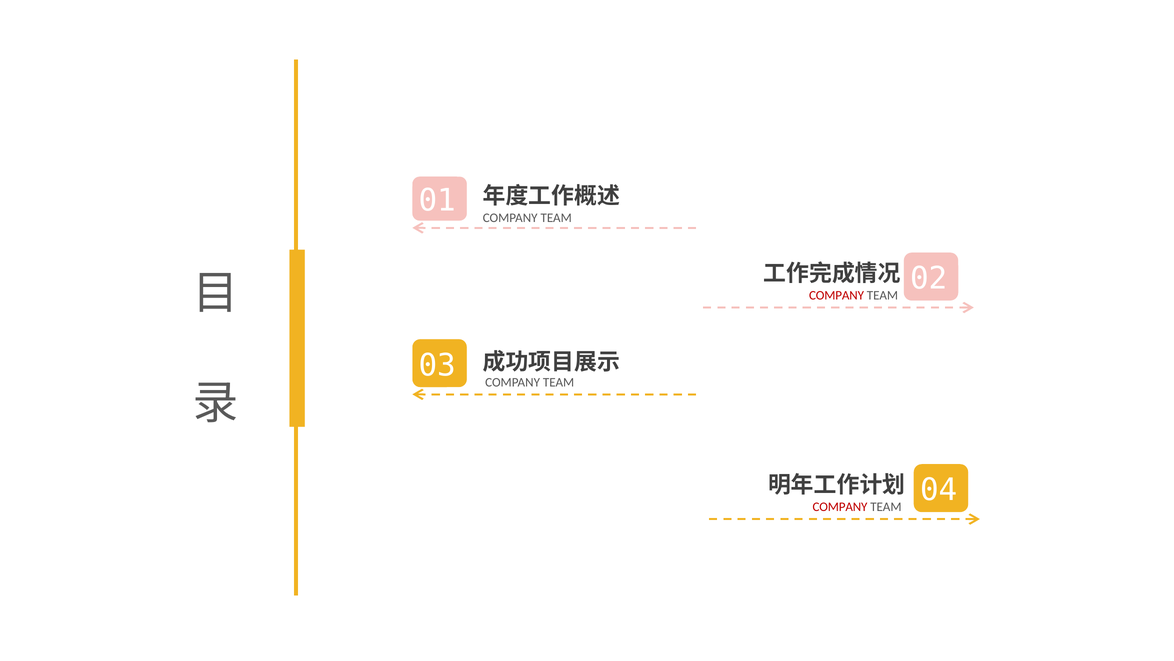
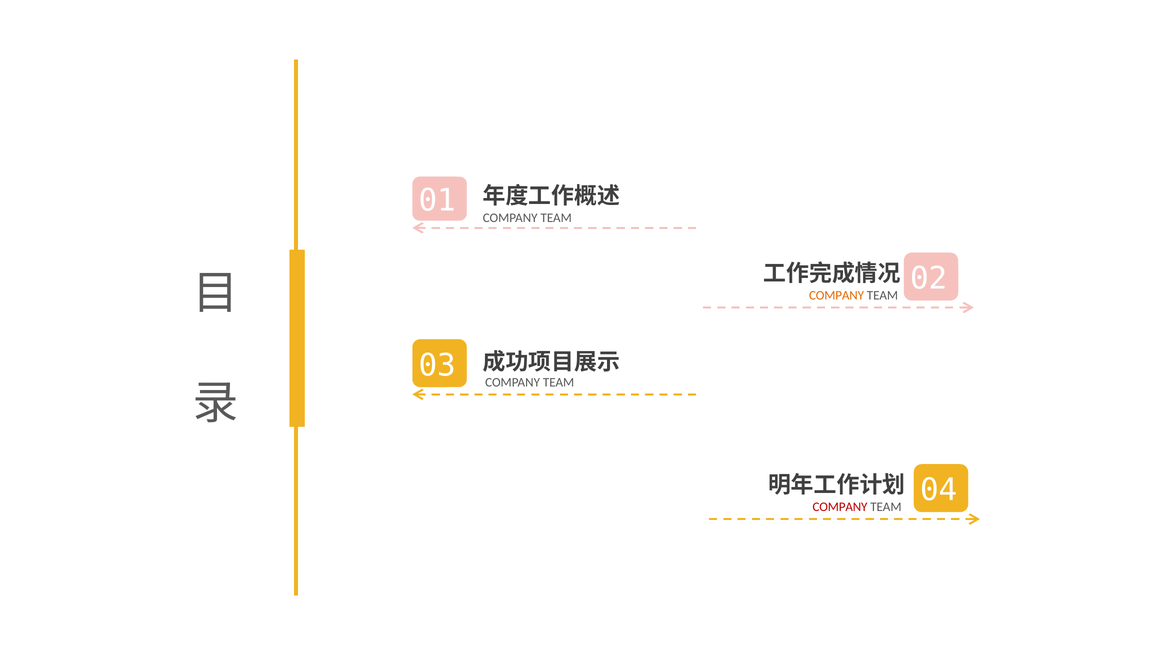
COMPANY at (837, 295) colour: red -> orange
